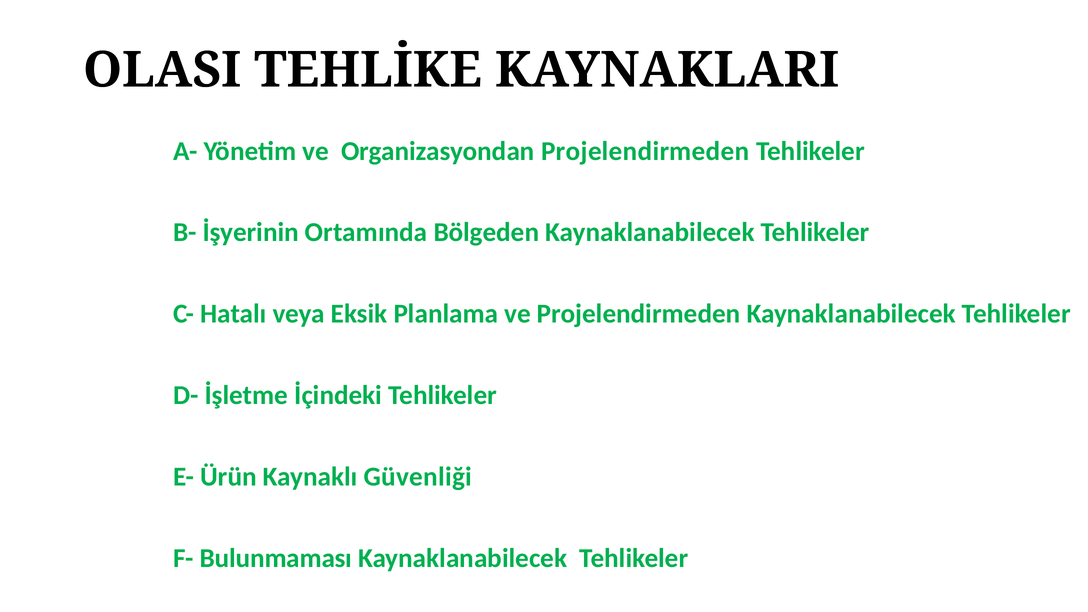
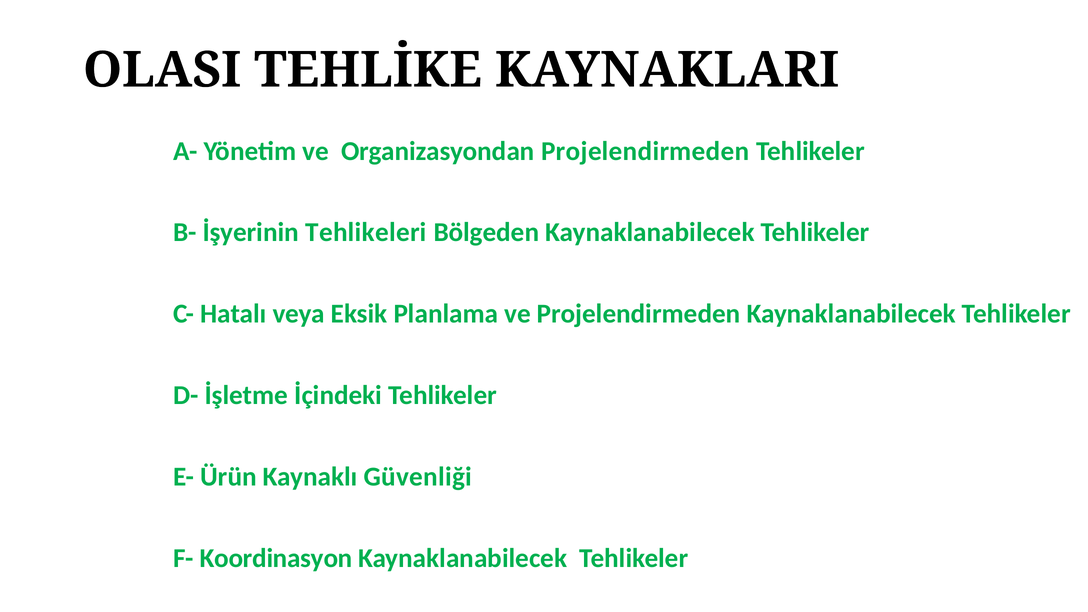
Ortamında: Ortamında -> Tehlikeleri
Bulunmaması: Bulunmaması -> Koordinasyon
